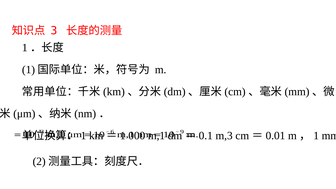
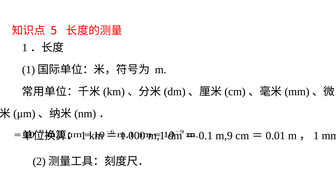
3: 3 -> 5
m,3: m,3 -> m,9
